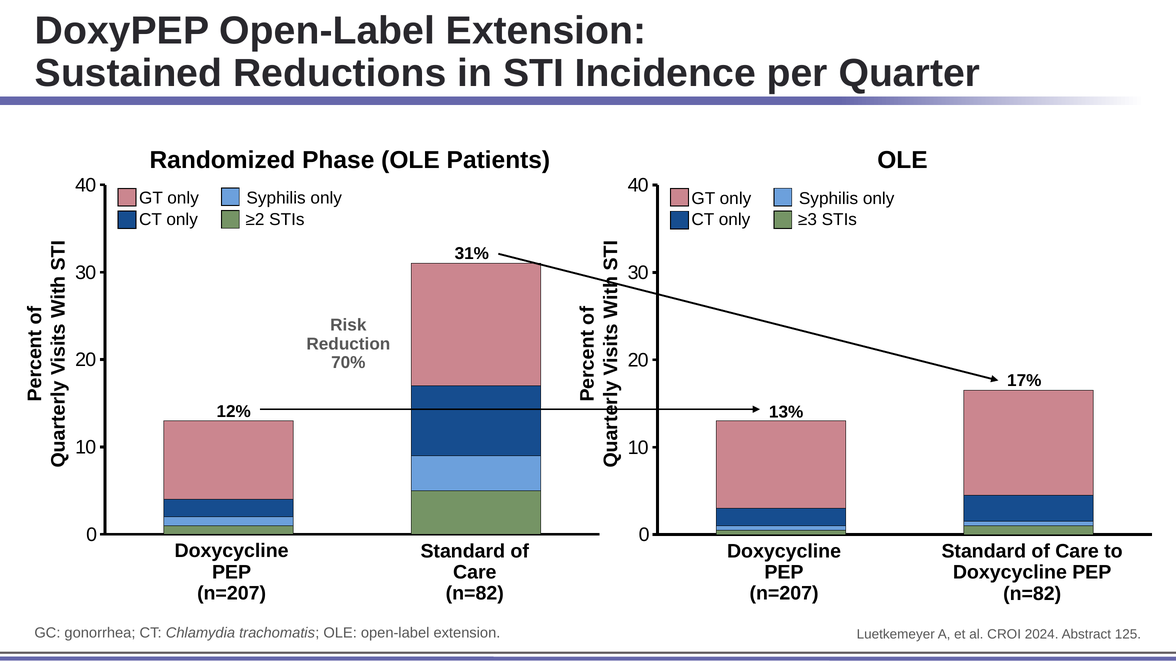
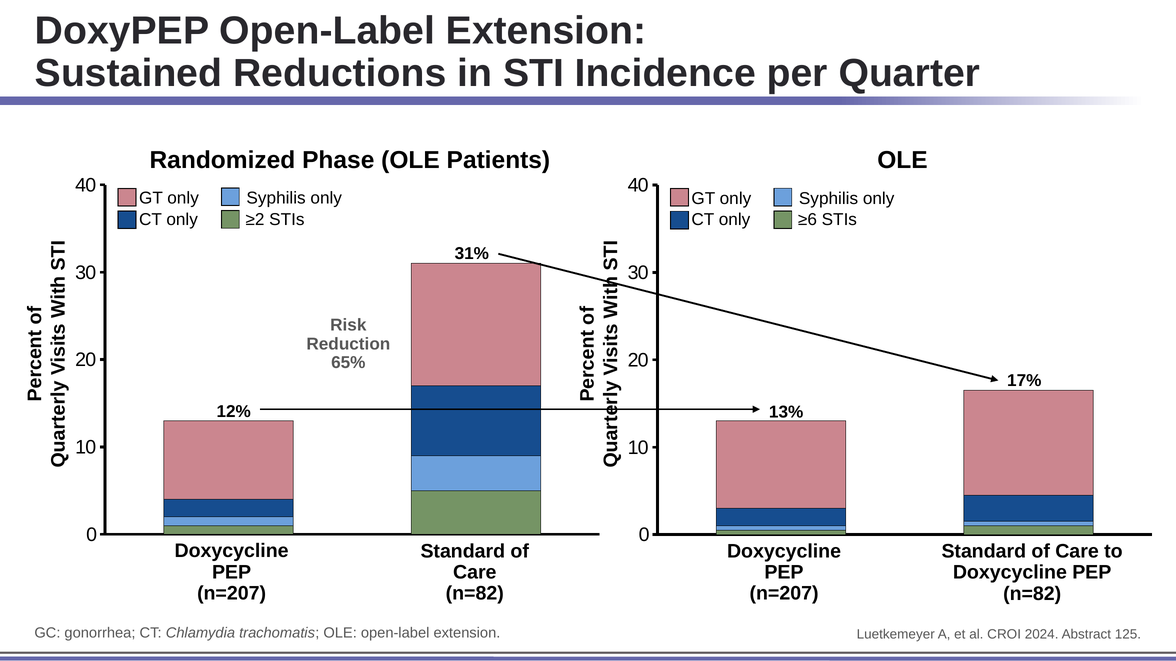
≥3: ≥3 -> ≥6
70%: 70% -> 65%
